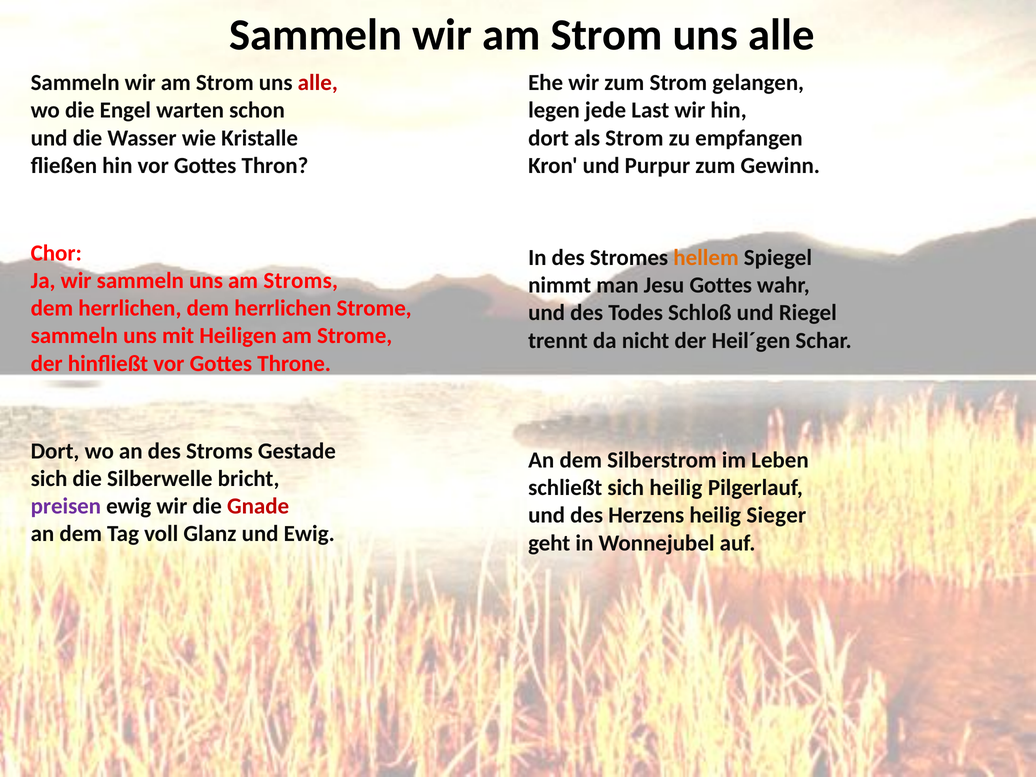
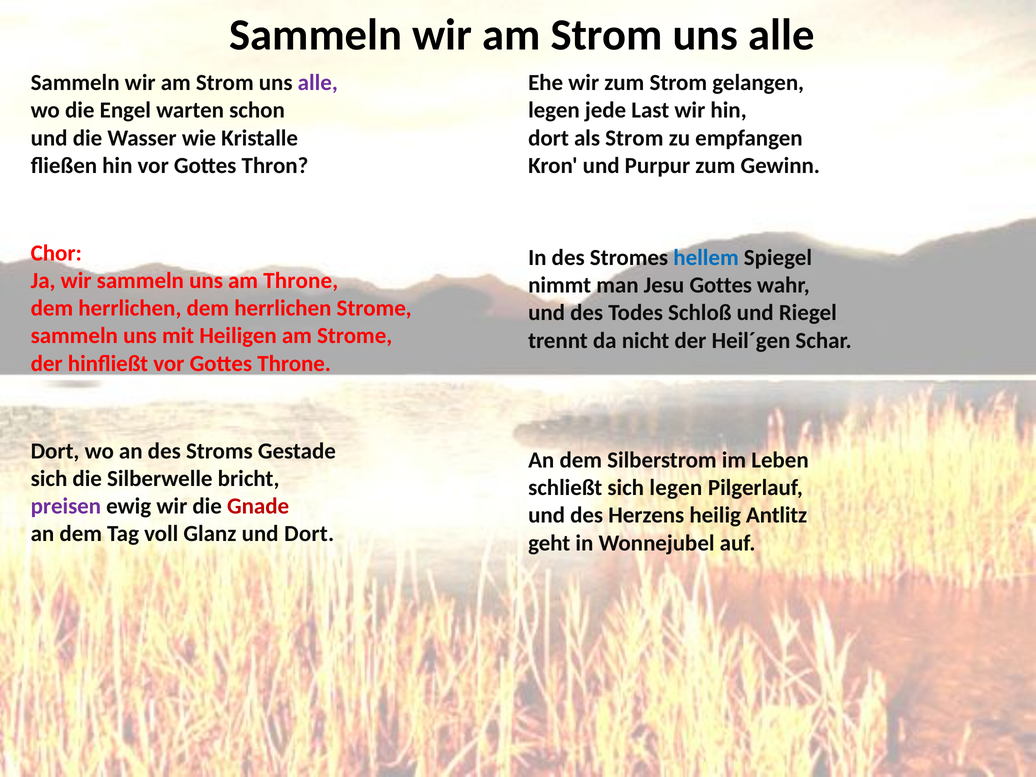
alle at (318, 83) colour: red -> purple
hellem colour: orange -> blue
am Stroms: Stroms -> Throne
sich heilig: heilig -> legen
Sieger: Sieger -> Antlitz
und Ewig: Ewig -> Dort
